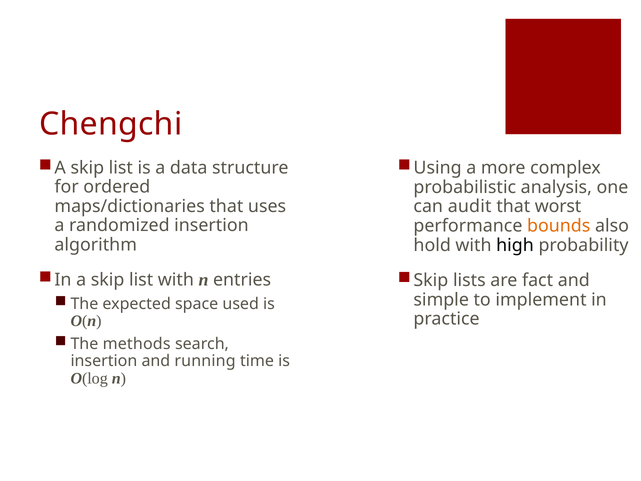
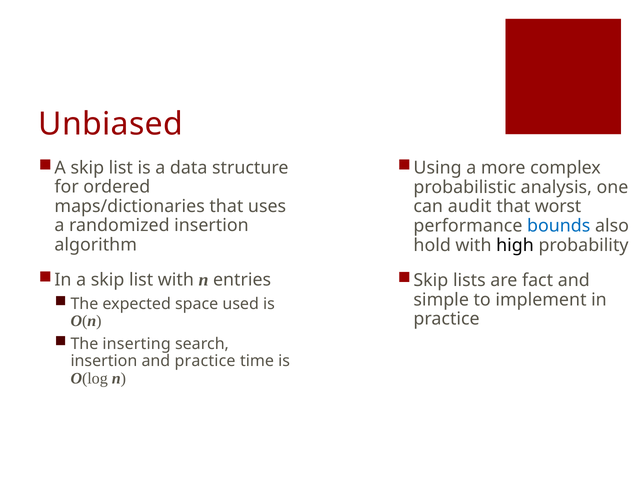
Chengchi: Chengchi -> Unbiased
bounds colour: orange -> blue
methods: methods -> inserting
and running: running -> practice
